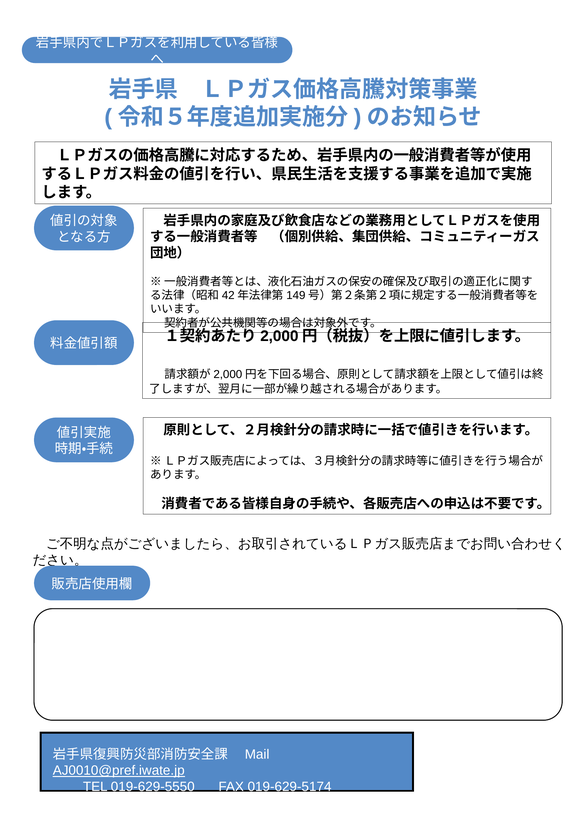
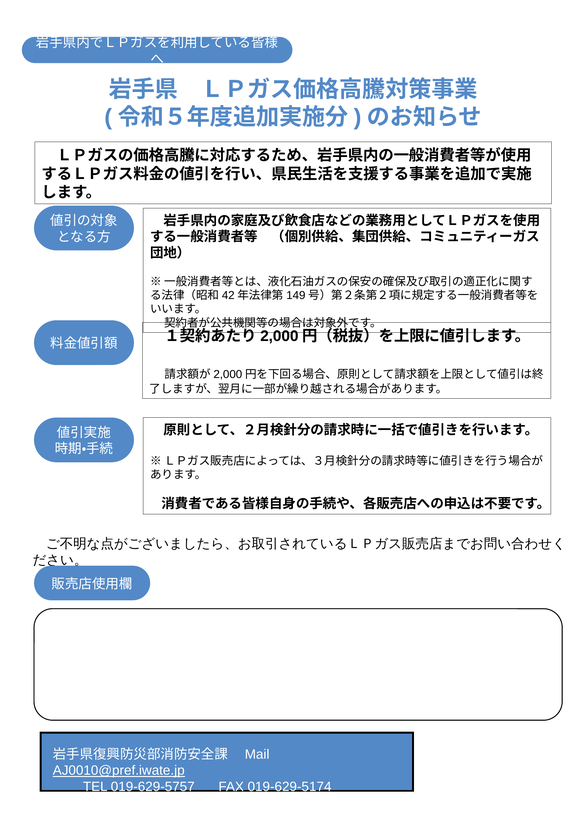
019-629-5550: 019-629-5550 -> 019-629-5757
